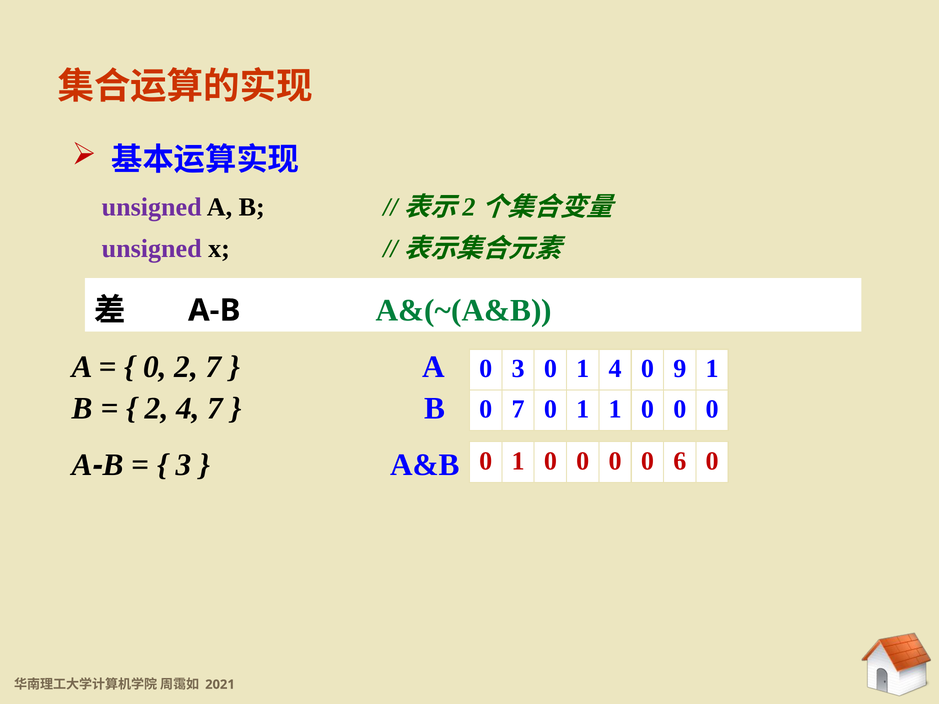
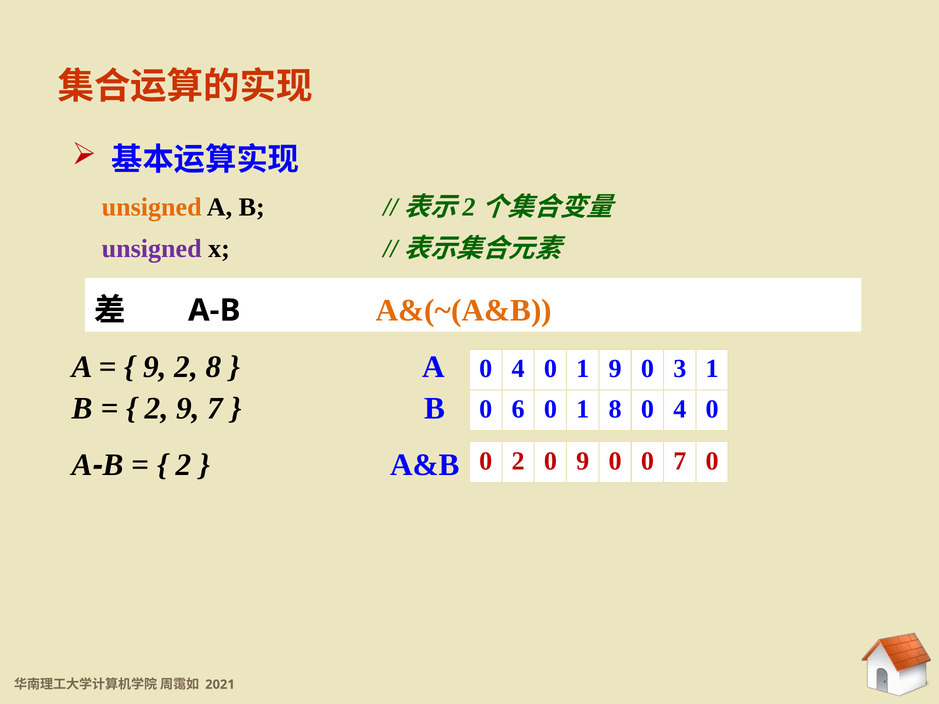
unsigned at (152, 207) colour: purple -> orange
A&(~(A&B colour: green -> orange
0 at (155, 367): 0 -> 9
2 7: 7 -> 8
3 at (518, 369): 3 -> 4
1 4: 4 -> 9
9: 9 -> 3
2 4: 4 -> 9
0 7: 7 -> 6
1 1: 1 -> 8
0 at (680, 410): 0 -> 4
1 at (518, 461): 1 -> 2
0 at (583, 461): 0 -> 9
0 6: 6 -> 7
3 at (184, 465): 3 -> 2
